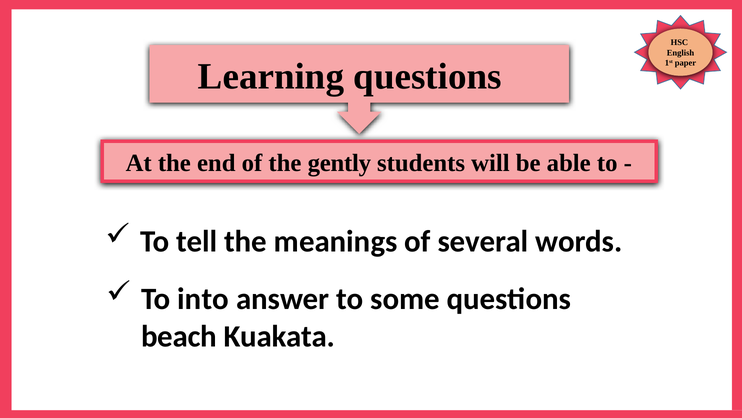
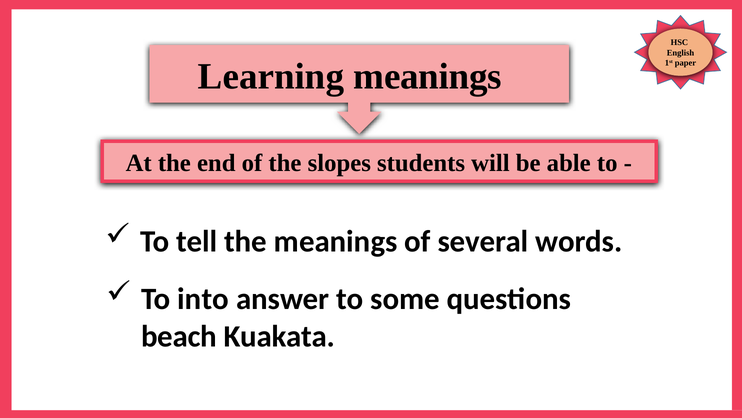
Learning questions: questions -> meanings
gently: gently -> slopes
